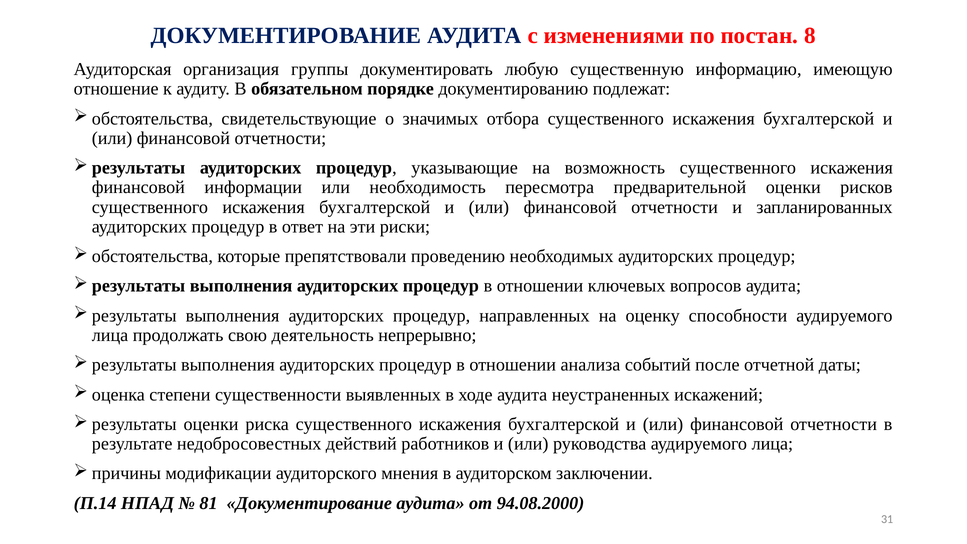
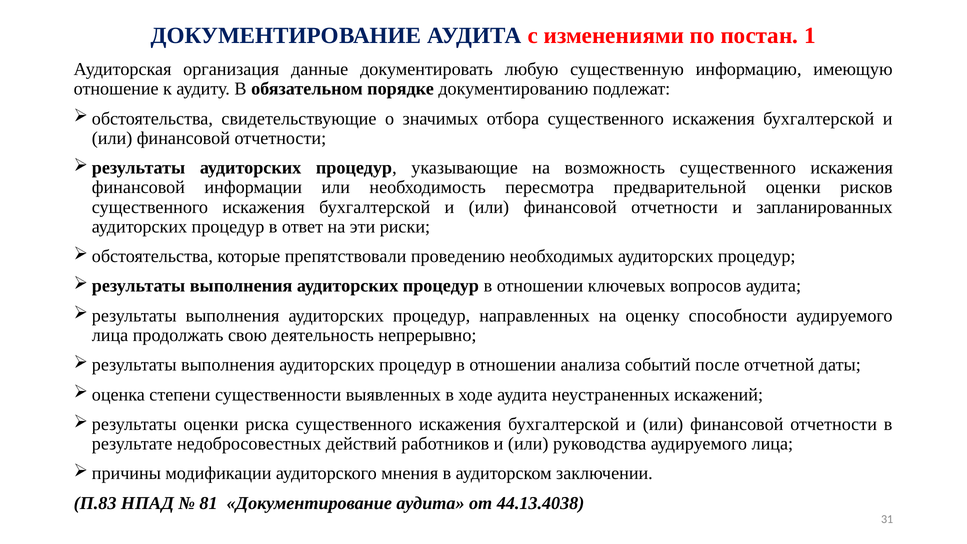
8: 8 -> 1
группы: группы -> данные
П.14: П.14 -> П.83
94.08.2000: 94.08.2000 -> 44.13.4038
